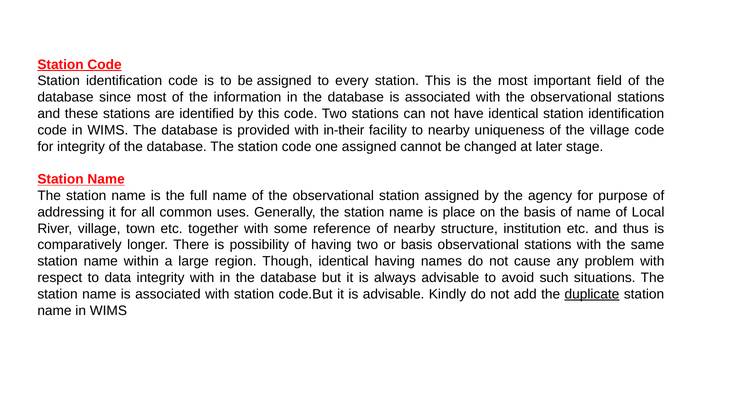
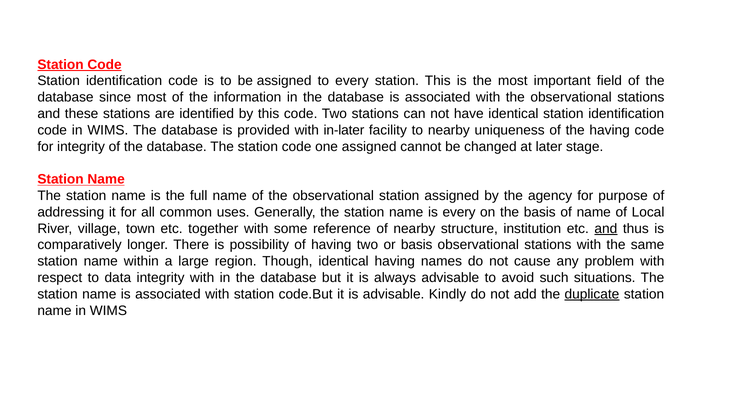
in-their: in-their -> in-later
the village: village -> having
is place: place -> every
and at (606, 229) underline: none -> present
